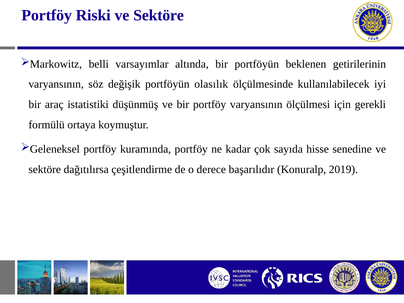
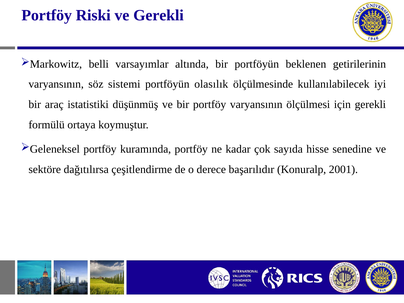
Riski ve Sektöre: Sektöre -> Gerekli
değişik: değişik -> sistemi
2019: 2019 -> 2001
